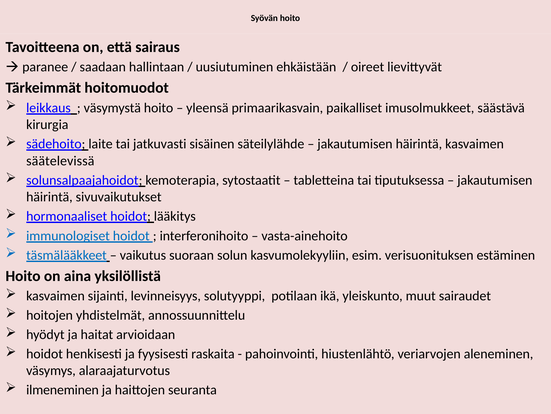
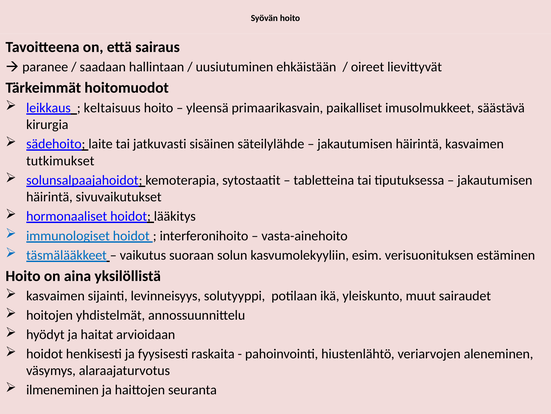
väsymystä: väsymystä -> keltaisuus
säätelevissä: säätelevissä -> tutkimukset
